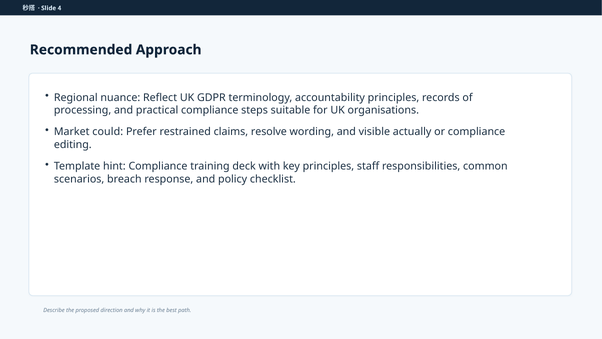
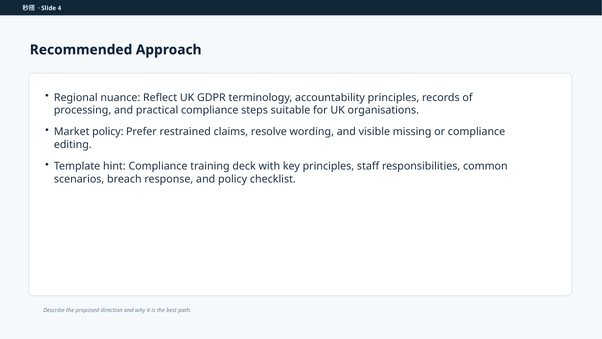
Market could: could -> policy
actually: actually -> missing
